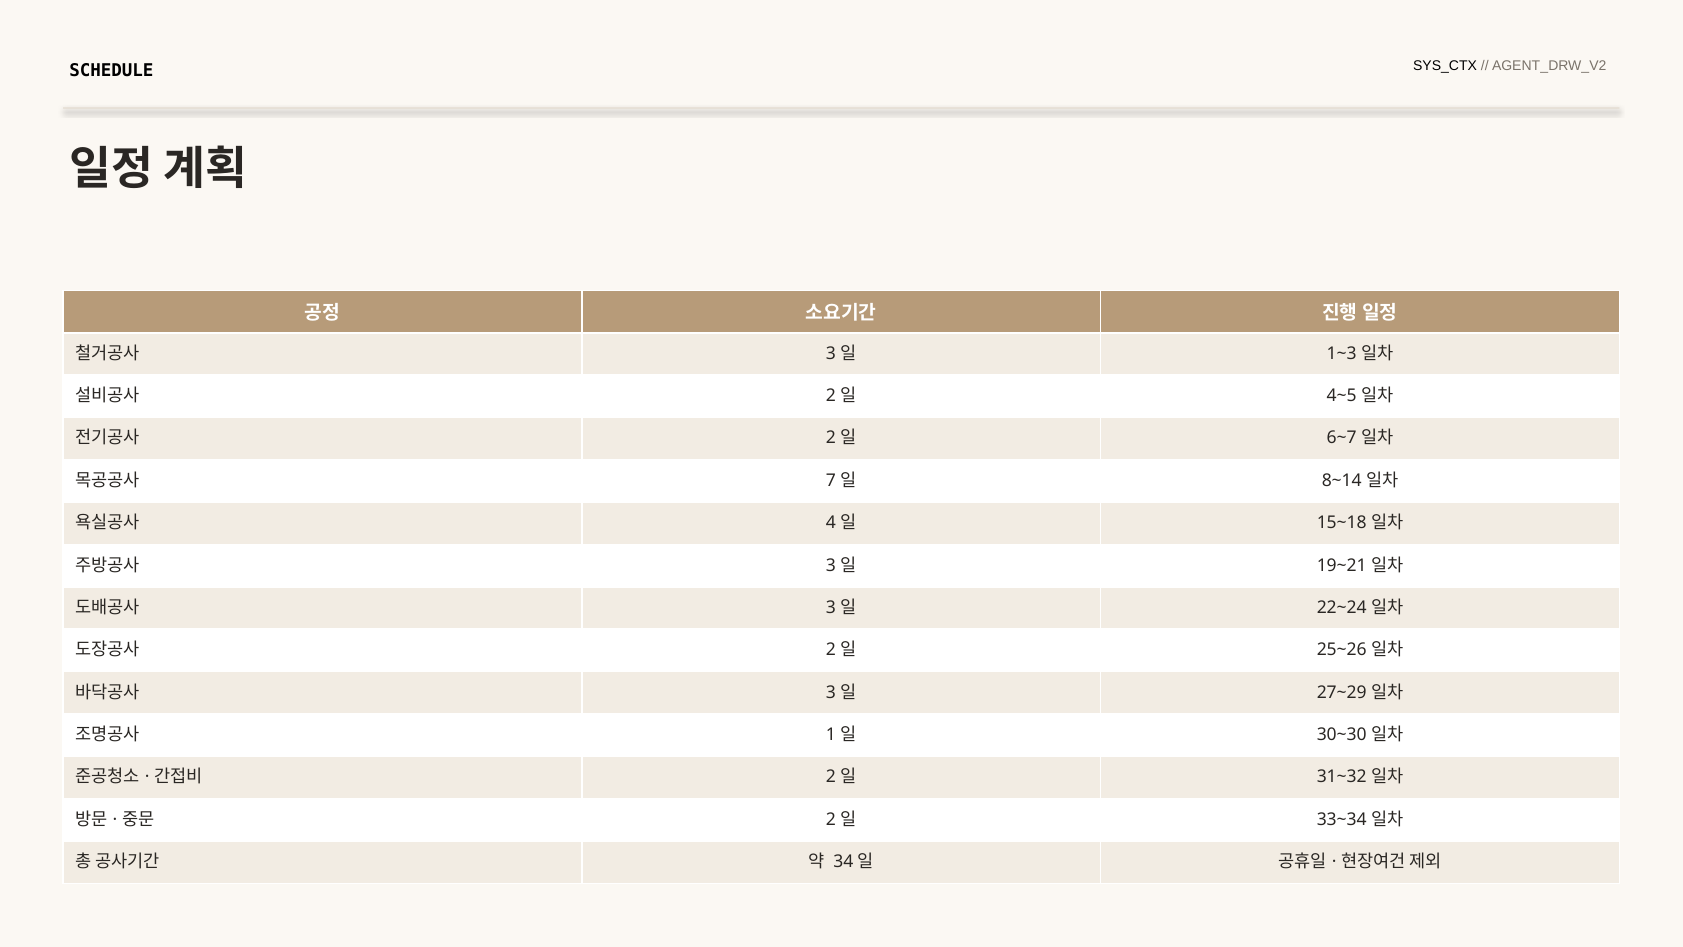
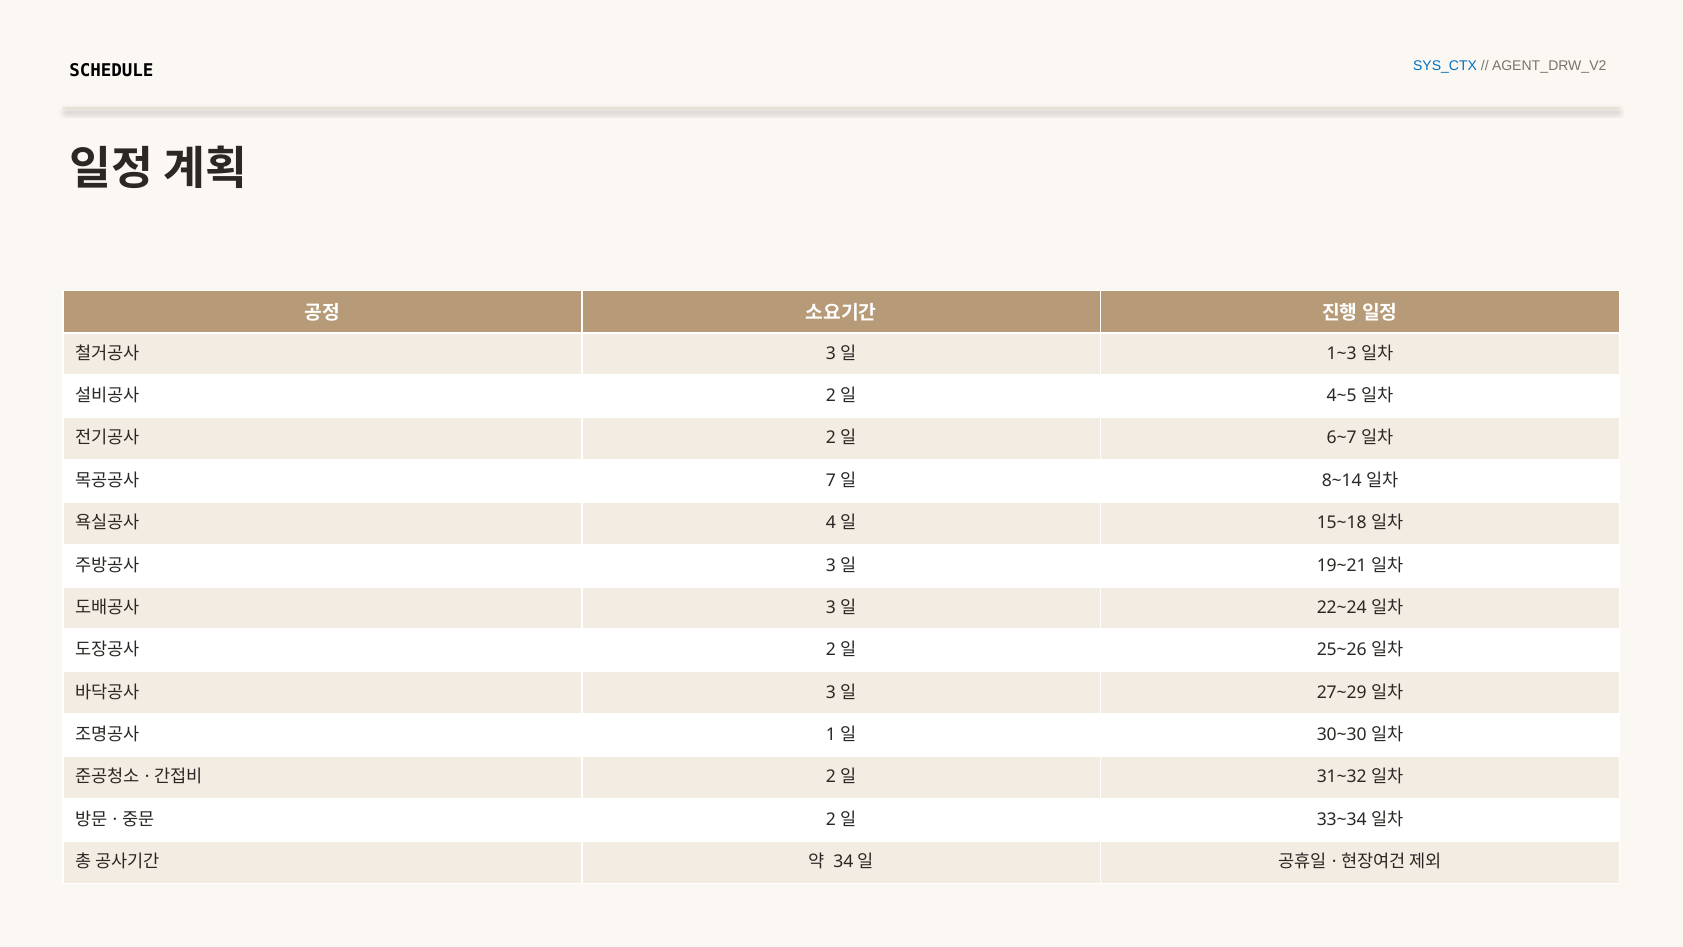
SYS_CTX colour: black -> blue
